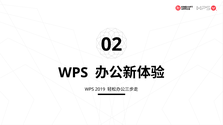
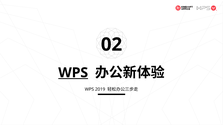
WPS at (73, 73) underline: none -> present
